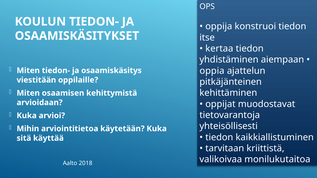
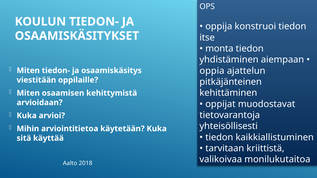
kertaa: kertaa -> monta
